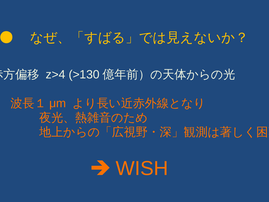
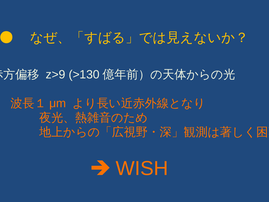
z>4: z>4 -> z>9
